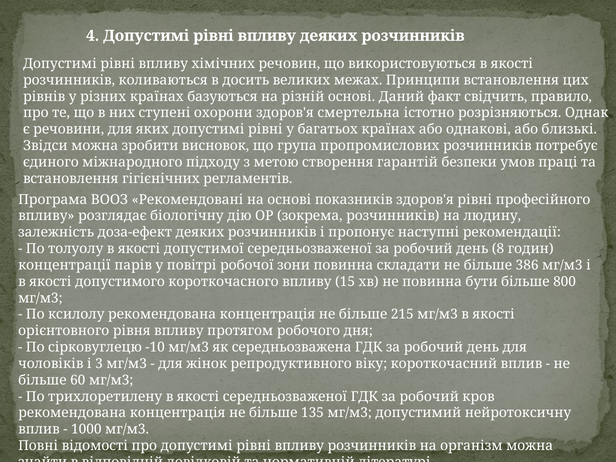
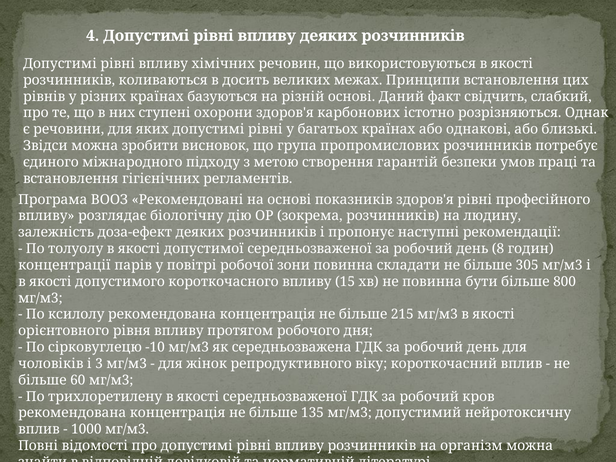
правило: правило -> слабкий
смертельна: смертельна -> карбонових
386: 386 -> 305
